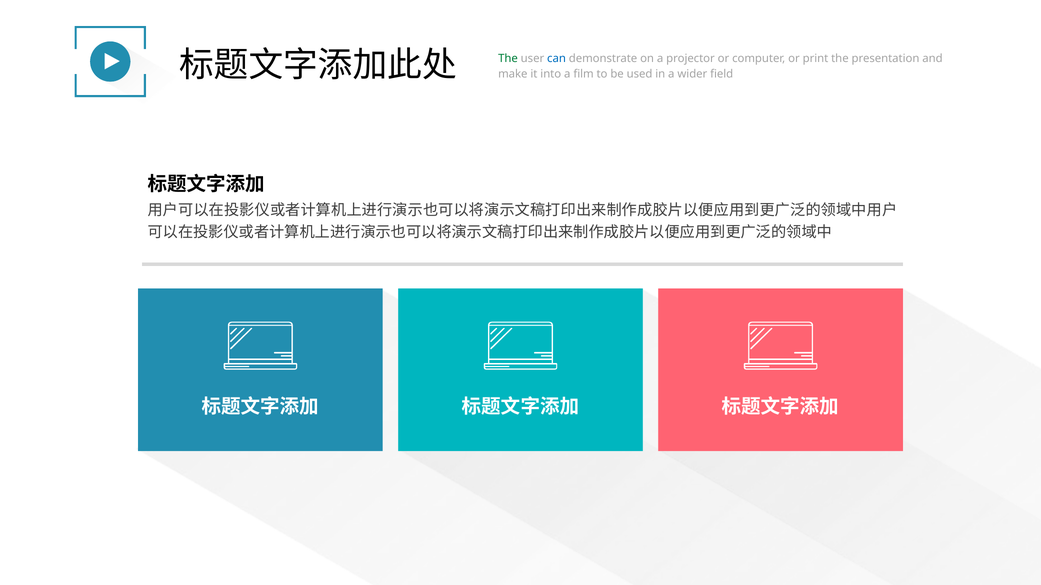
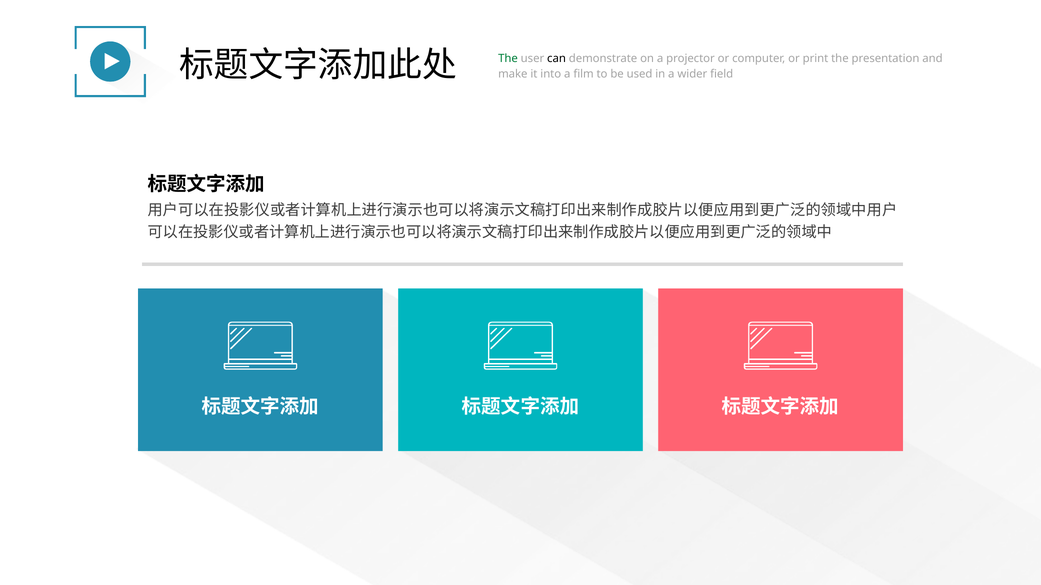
can colour: blue -> black
